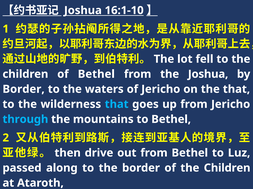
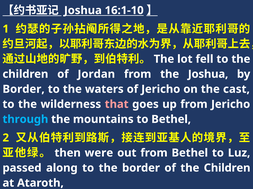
of Bethel: Bethel -> Jordan
the that: that -> cast
that at (117, 105) colour: light blue -> pink
drive: drive -> were
